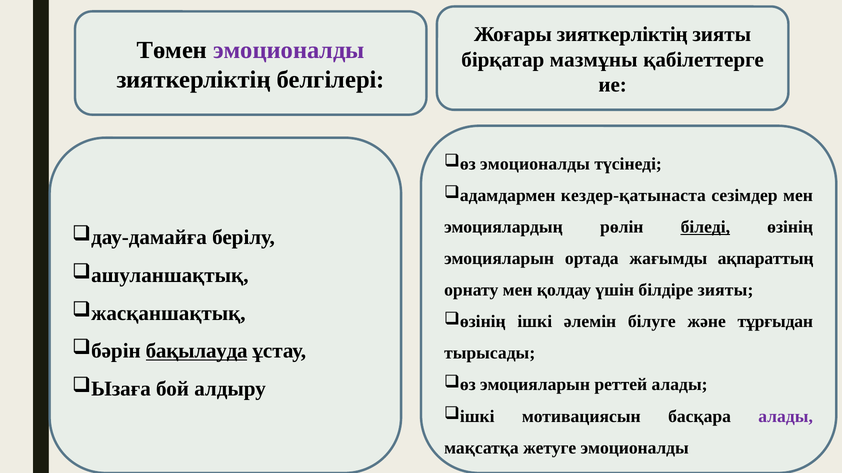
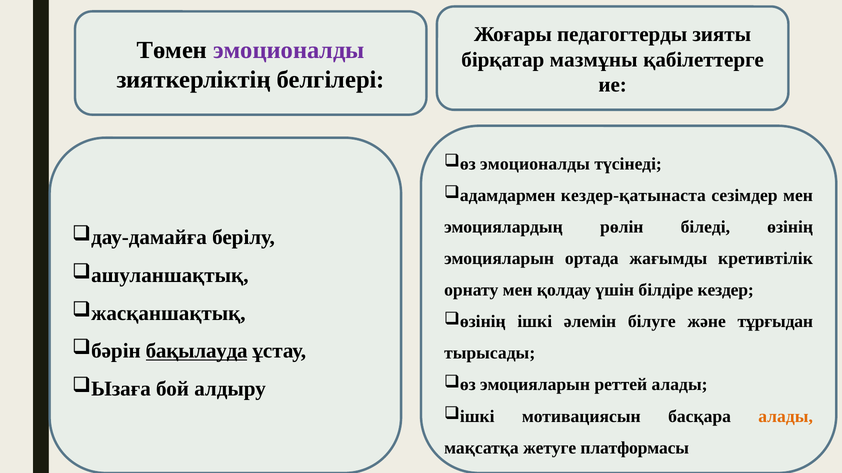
Жоғары зияткерліктің: зияткерліктің -> педагогтерды
біледі underline: present -> none
ақпараттың: ақпараттың -> кретивтілік
білдіре зияты: зияты -> кездер
алады at (786, 417) colour: purple -> orange
жетуге эмоционалды: эмоционалды -> платформасы
